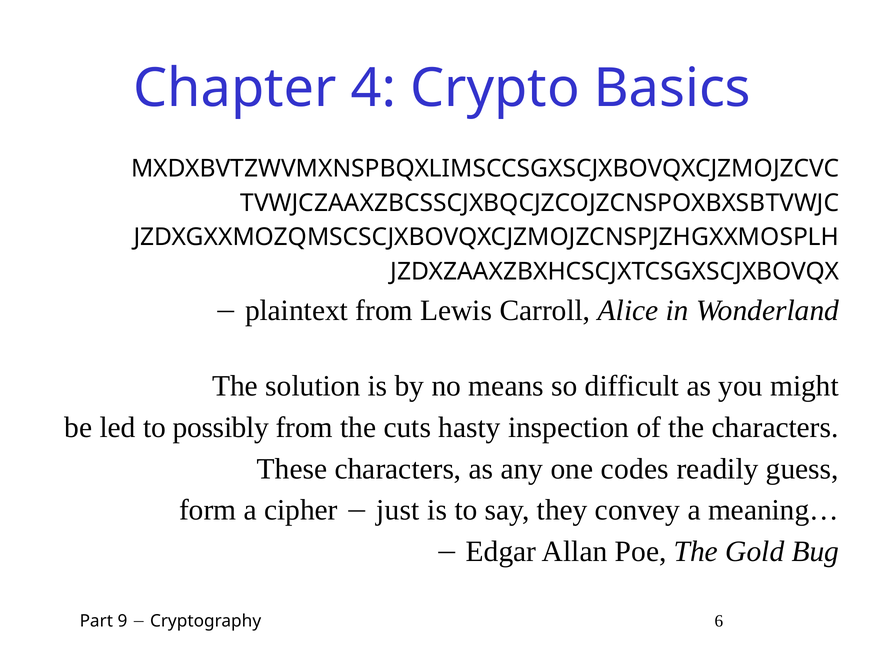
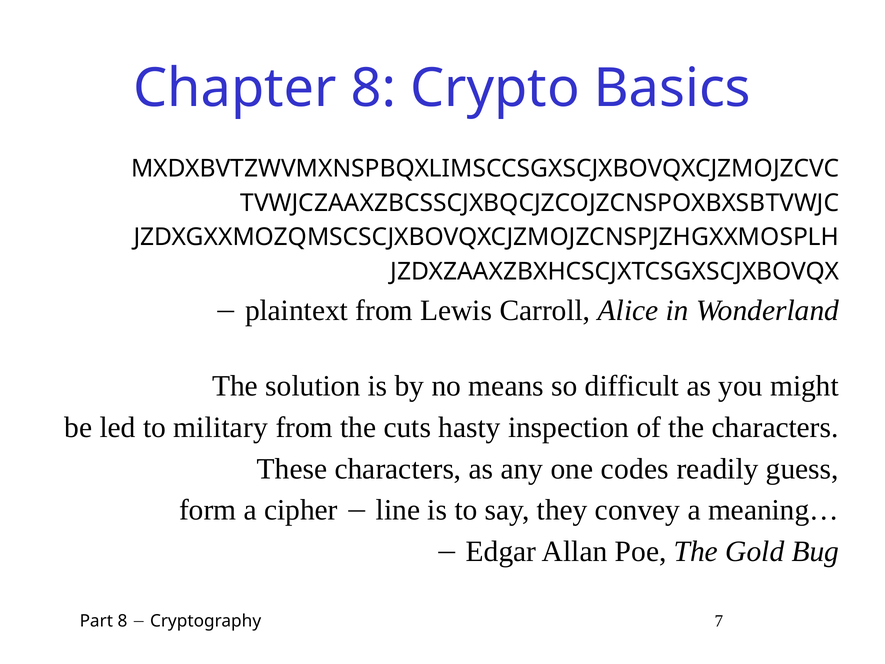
Chapter 4: 4 -> 8
possibly: possibly -> military
just: just -> line
Part 9: 9 -> 8
6: 6 -> 7
